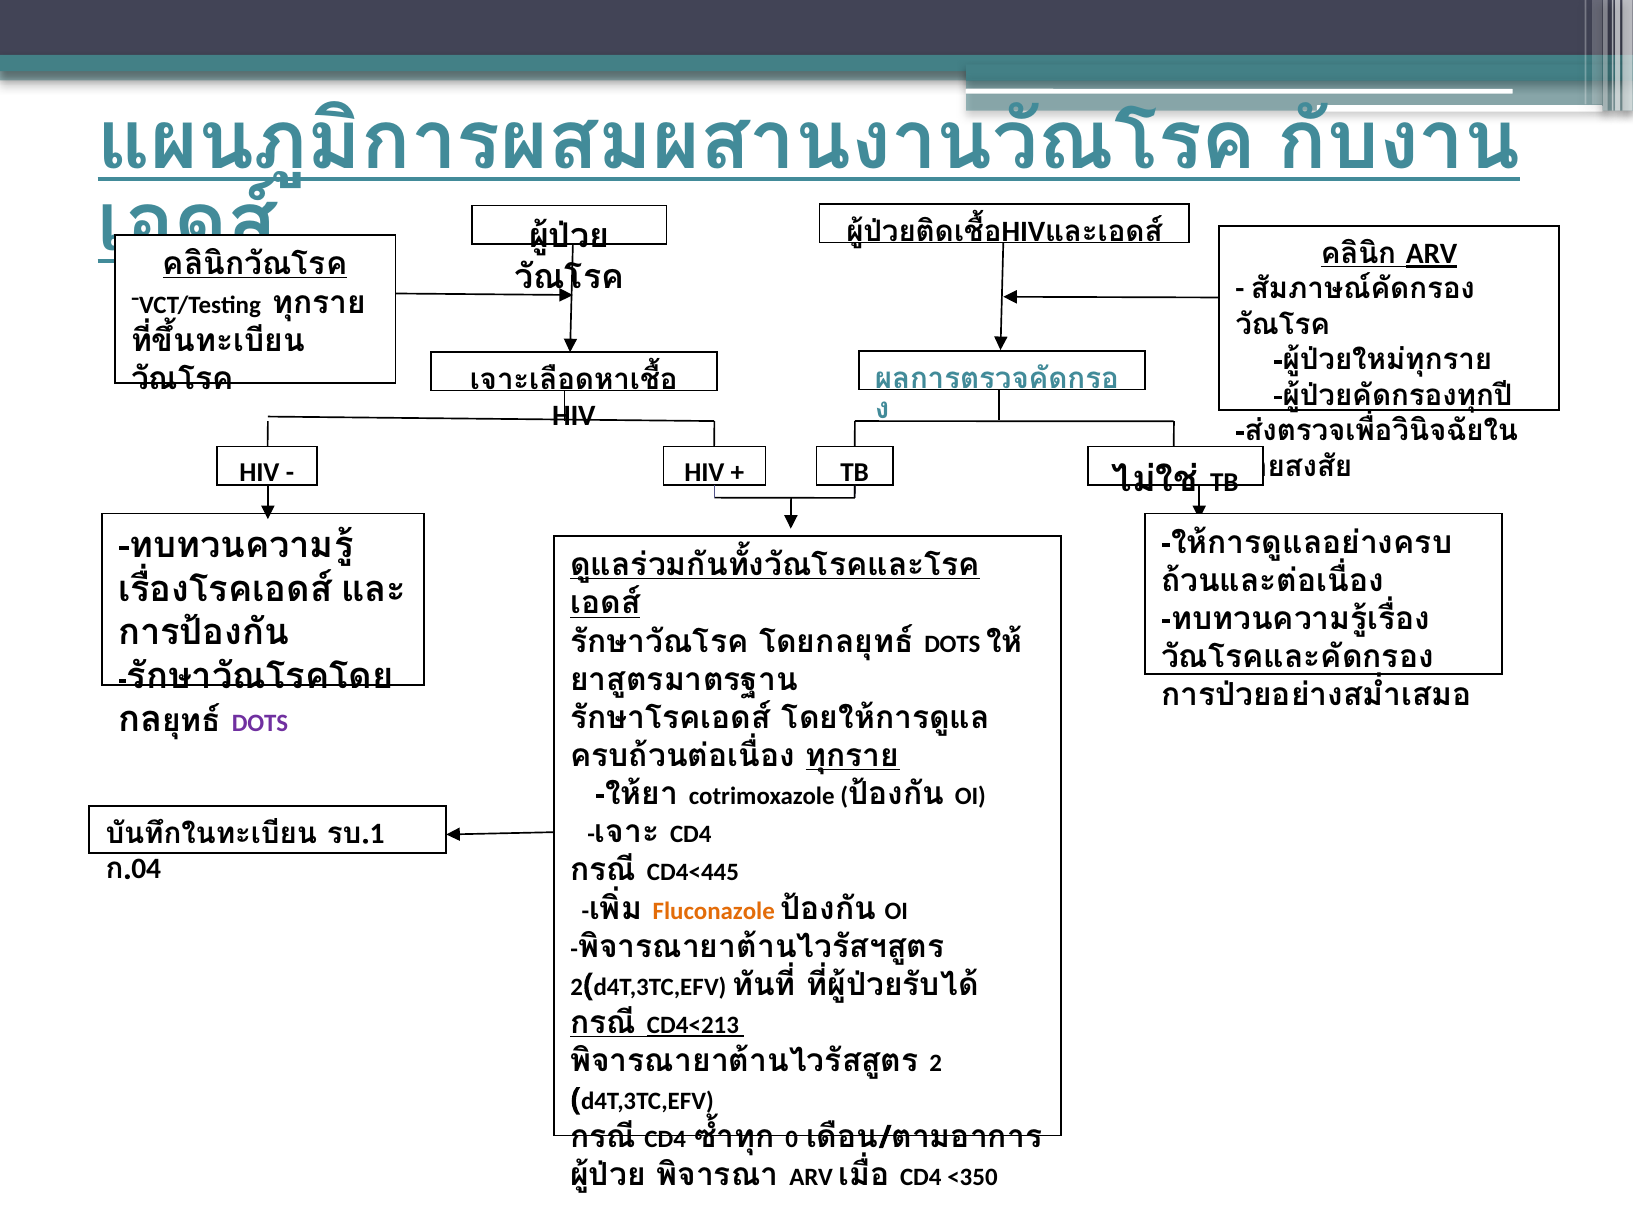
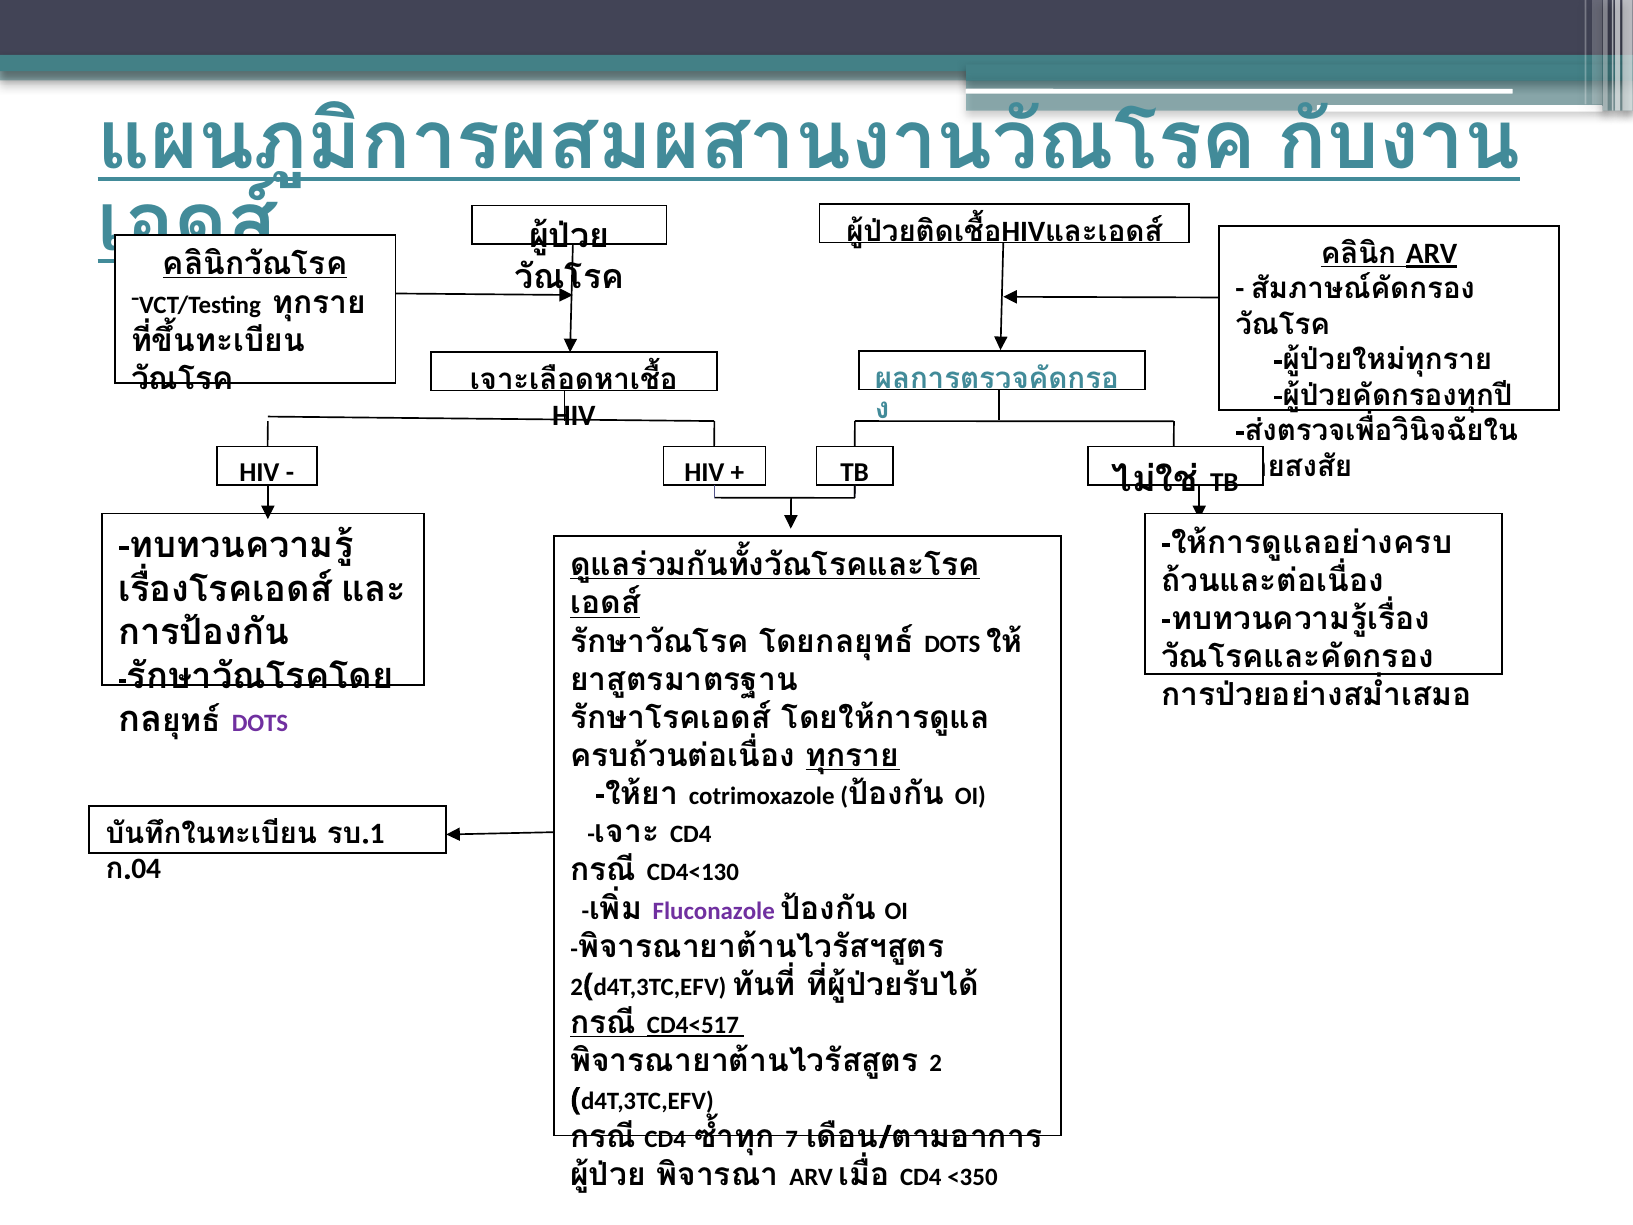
CD4<445: CD4<445 -> CD4<130
Fluconazole colour: orange -> purple
CD4<213: CD4<213 -> CD4<517
0: 0 -> 7
